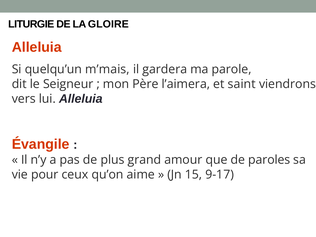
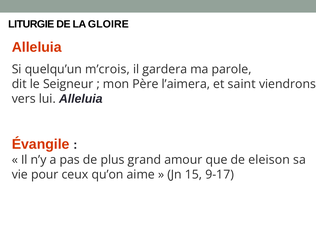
m’mais: m’mais -> m’crois
paroles: paroles -> eleison
